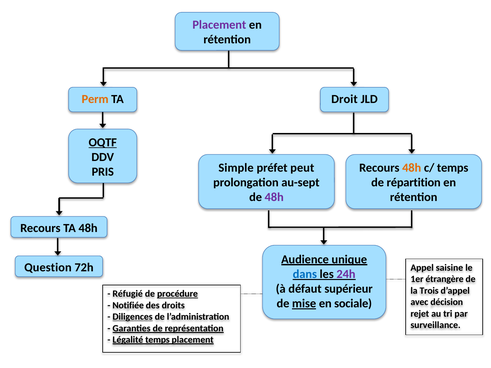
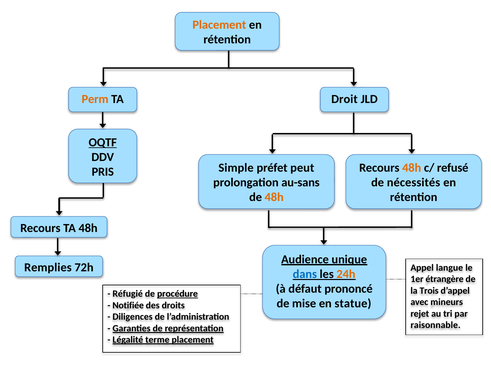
Placement at (219, 25) colour: purple -> orange
c/ temps: temps -> refusé
au-sept: au-sept -> au-sans
répartition: répartition -> nécessités
48h at (274, 197) colour: purple -> orange
Question: Question -> Remplies
saisine: saisine -> langue
24h colour: purple -> orange
supérieur: supérieur -> prononcé
décision: décision -> mineurs
mise underline: present -> none
sociale: sociale -> statue
Diligences underline: present -> none
surveillance: surveillance -> raisonnable
Légalité temps: temps -> terme
